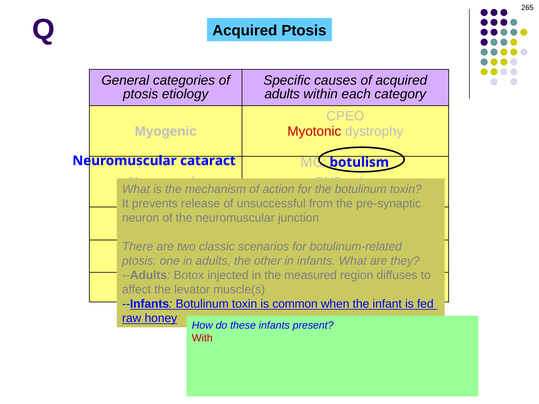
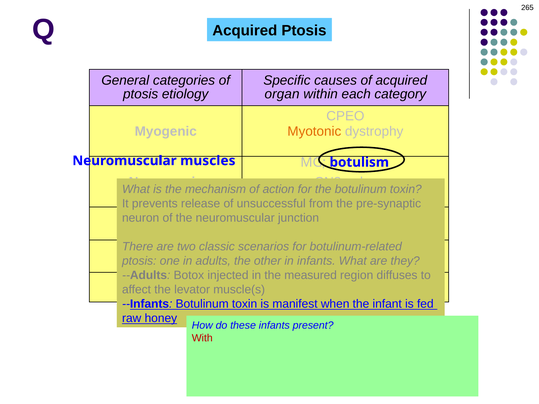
adults at (282, 94): adults -> organ
Myotonic colour: red -> orange
cataract: cataract -> muscles
common: common -> manifest
